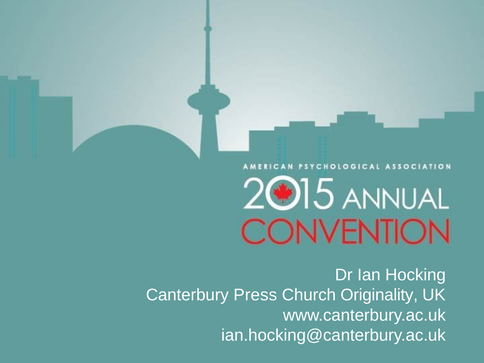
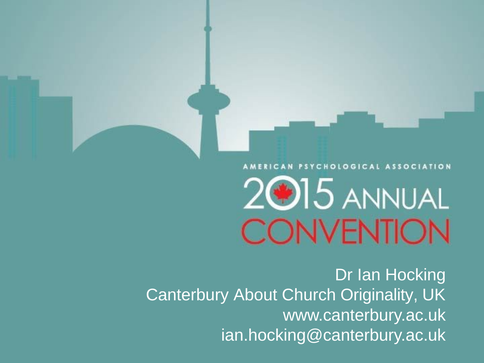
Press: Press -> About
